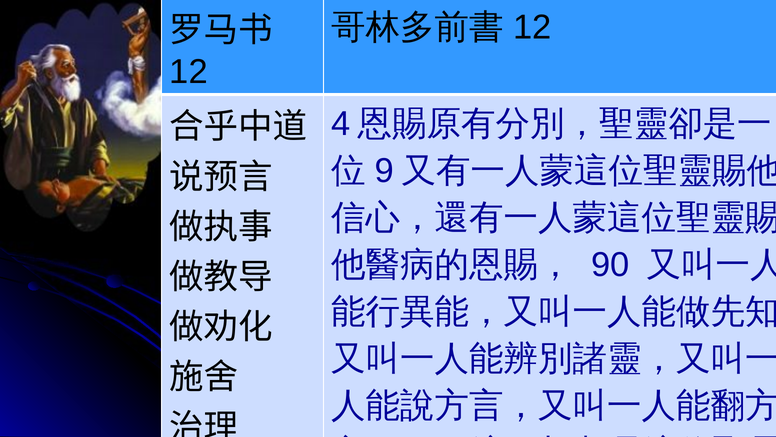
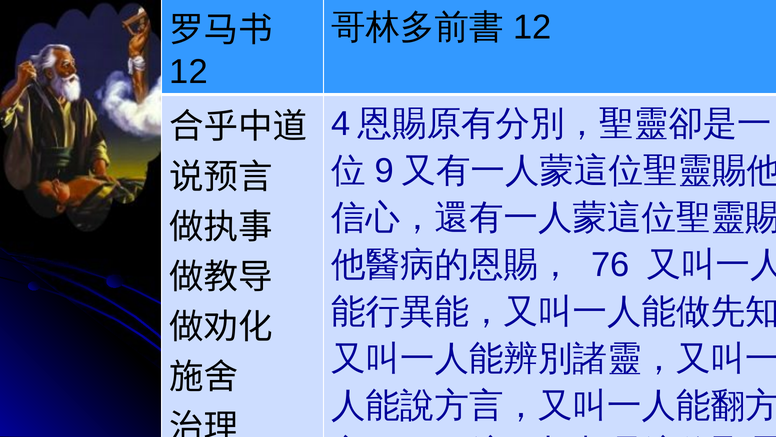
90: 90 -> 76
